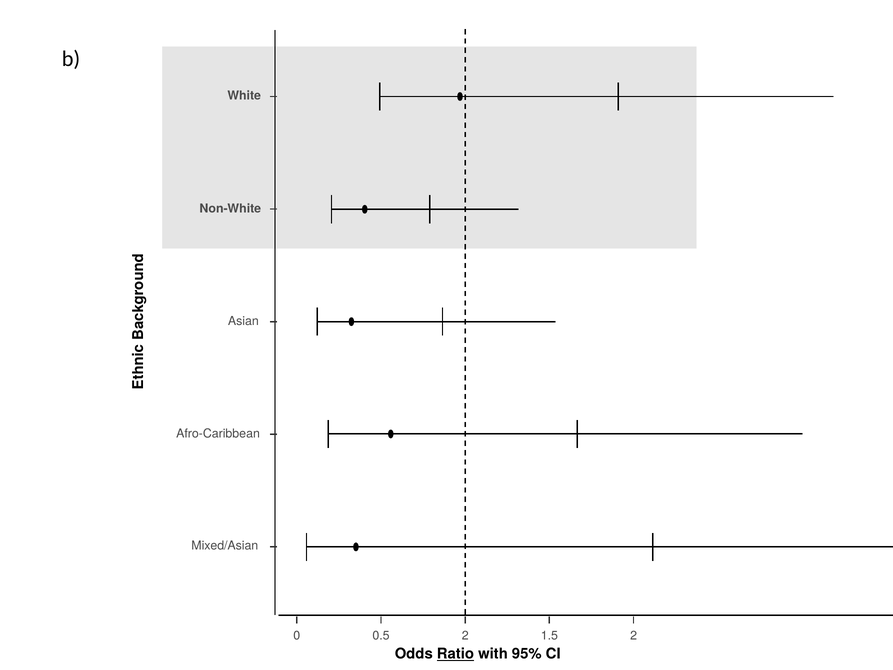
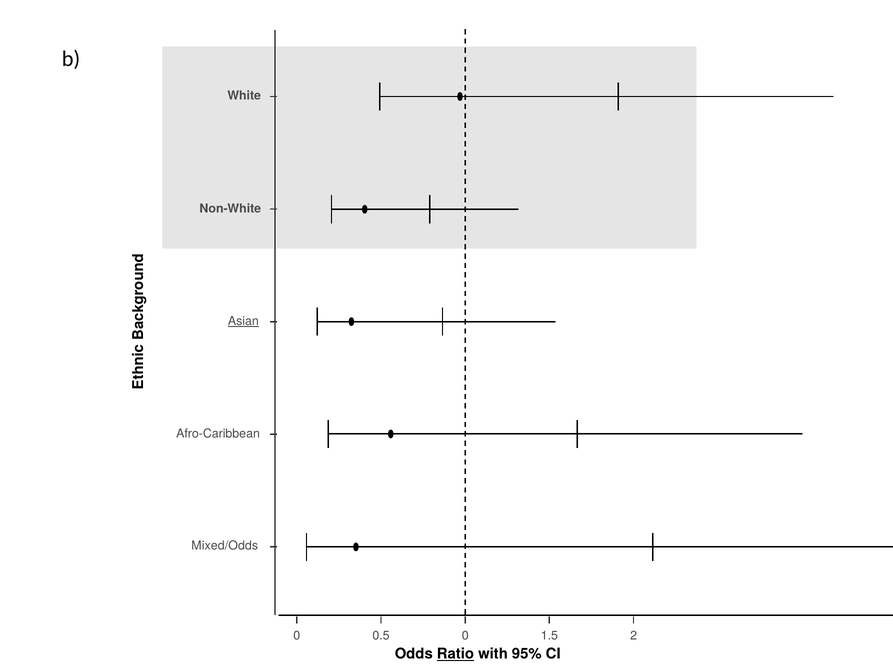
Asian underline: none -> present
Mixed/Asian: Mixed/Asian -> Mixed/Odds
0.5 2: 2 -> 0
